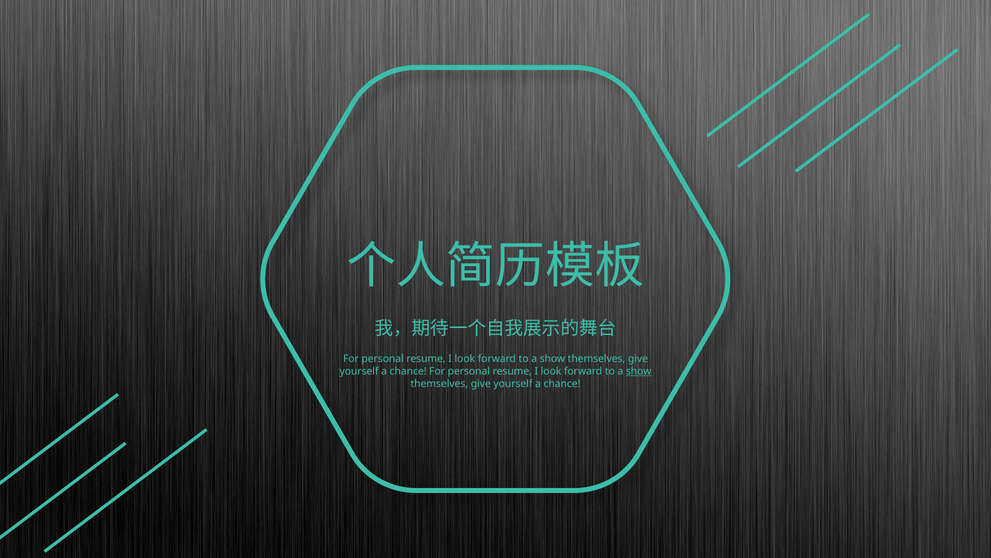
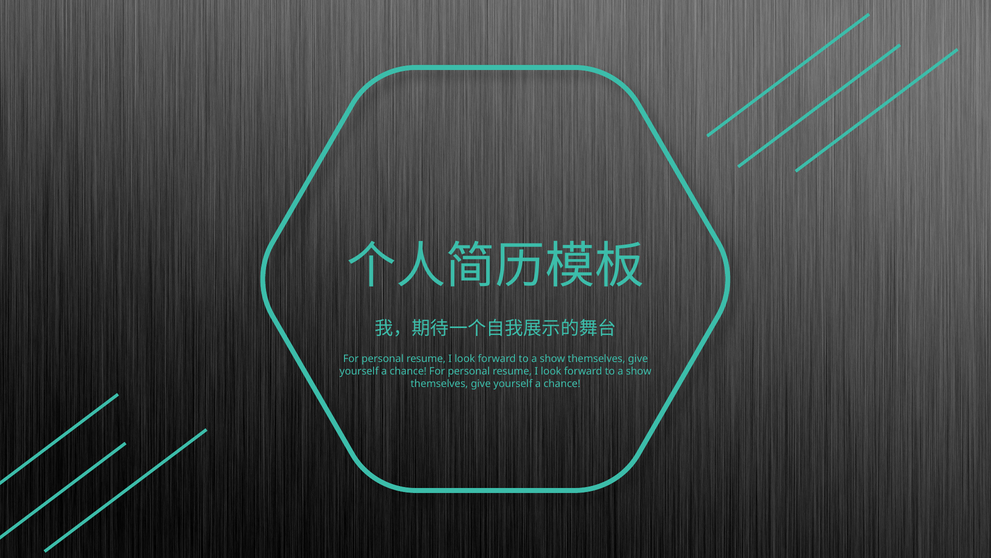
show at (639, 371) underline: present -> none
